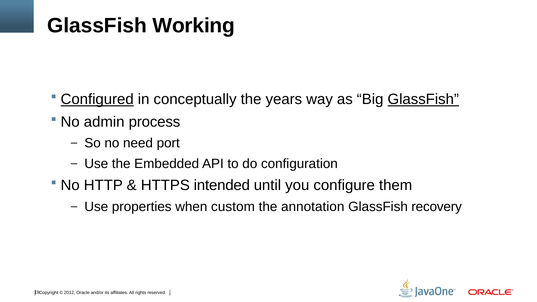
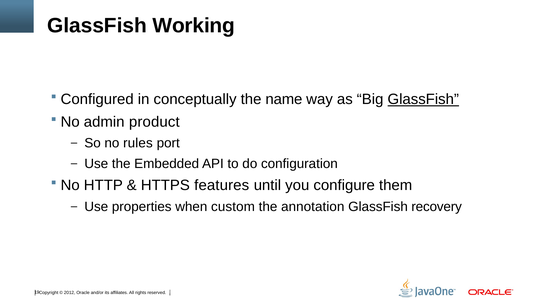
Configured underline: present -> none
years: years -> name
process: process -> product
need: need -> rules
intended: intended -> features
